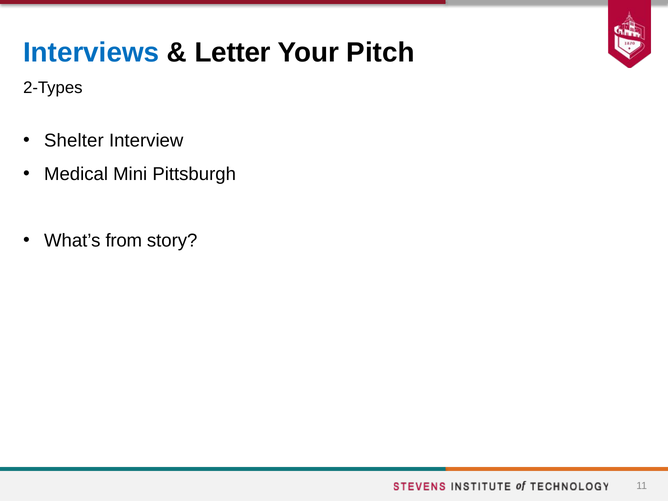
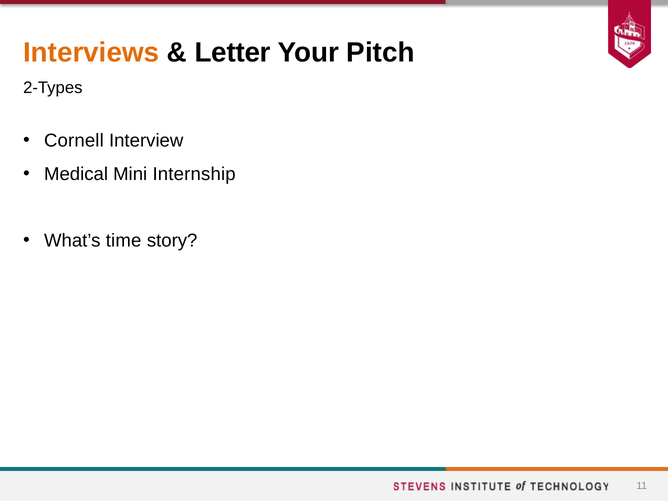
Interviews colour: blue -> orange
Shelter: Shelter -> Cornell
Pittsburgh: Pittsburgh -> Internship
from: from -> time
